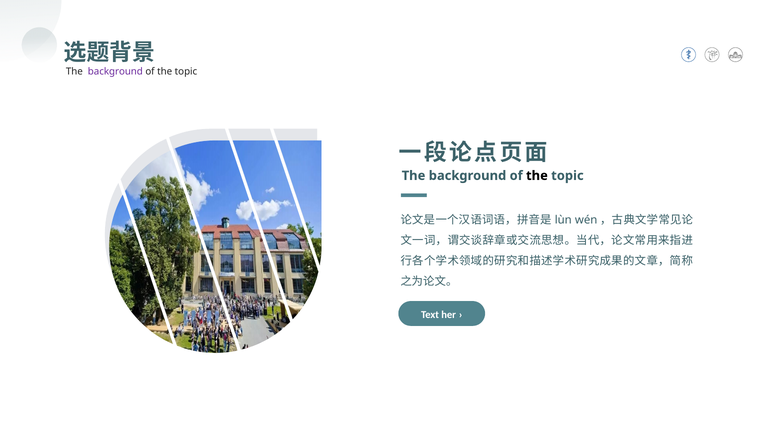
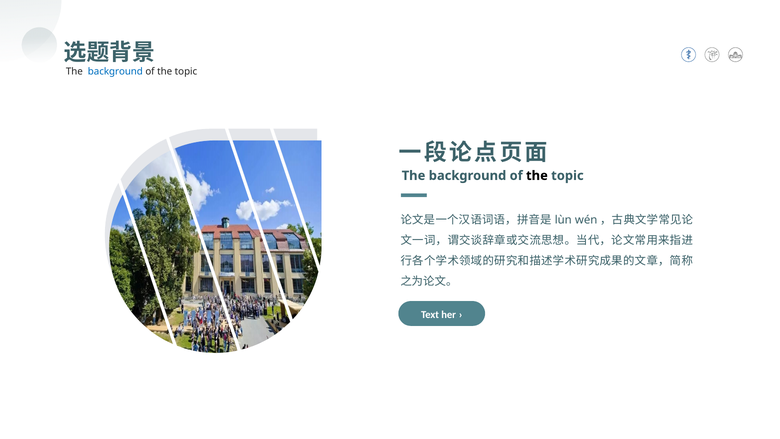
background at (115, 72) colour: purple -> blue
